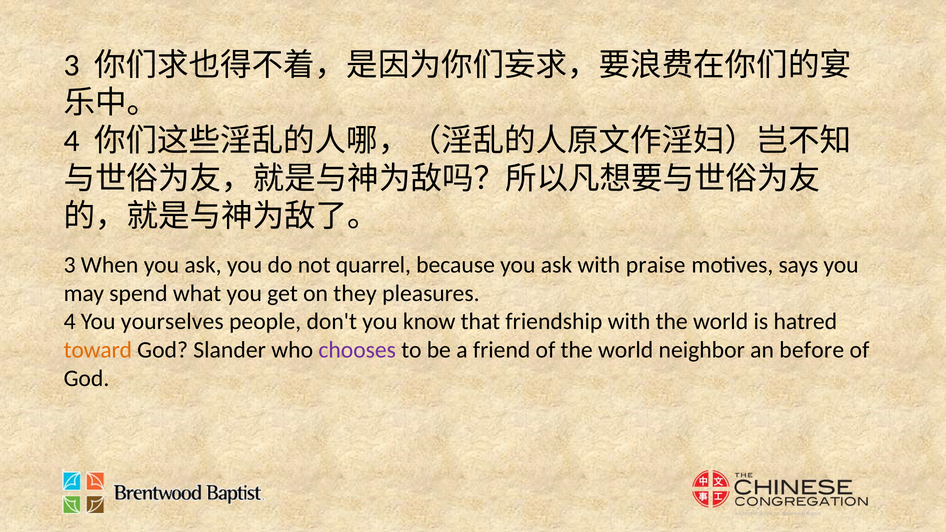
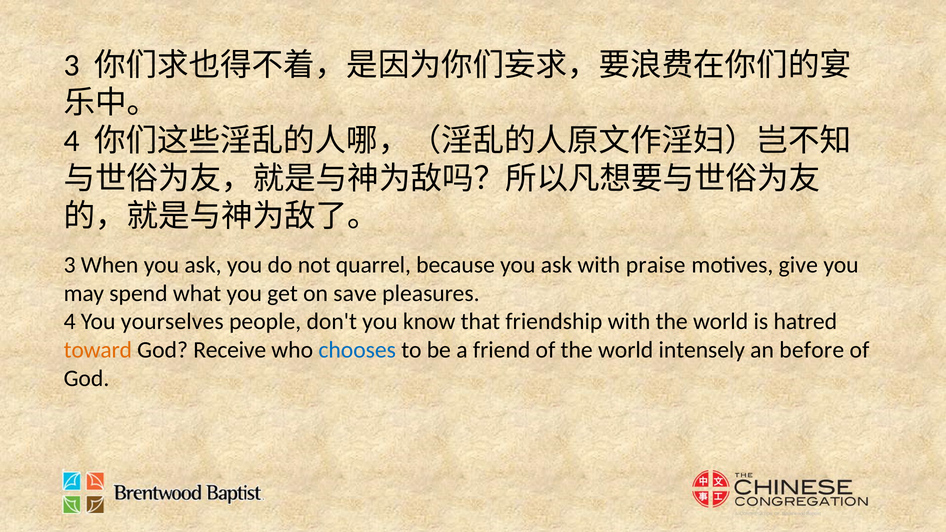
says: says -> give
they: they -> save
Slander: Slander -> Receive
chooses colour: purple -> blue
neighbor: neighbor -> intensely
